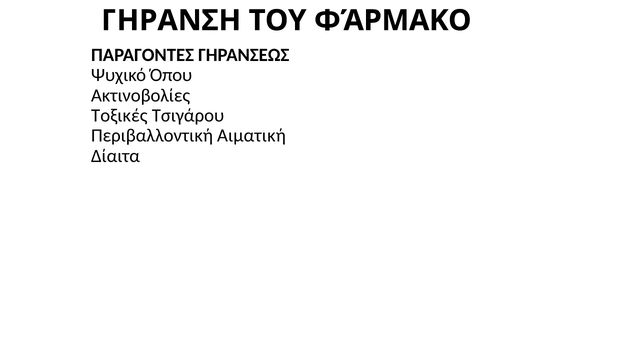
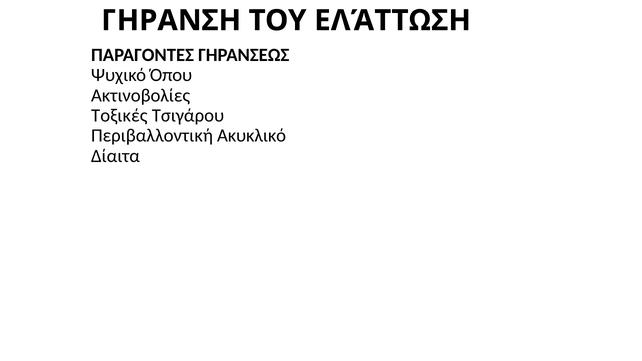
ΦΆΡΜΑΚΟ: ΦΆΡΜΑΚΟ -> ΕΛΆΤΤΩΣΗ
Αιματική: Αιματική -> Ακυκλικό
